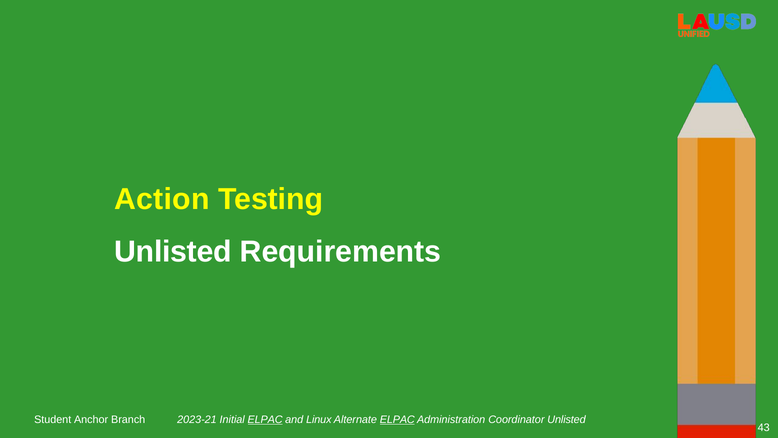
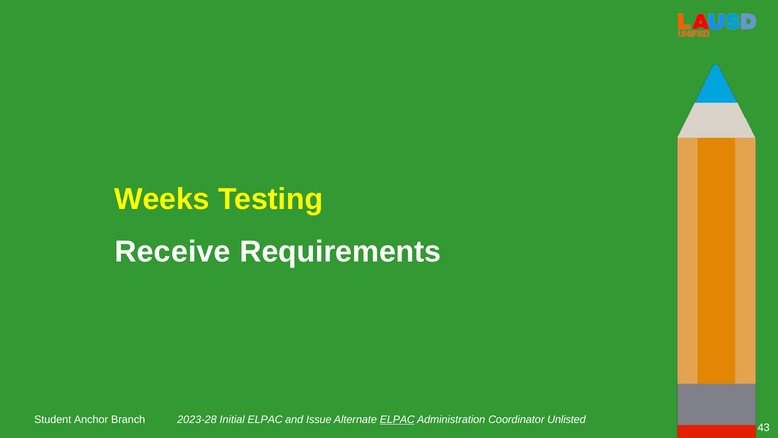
Action: Action -> Weeks
Unlisted at (173, 251): Unlisted -> Receive
2023-21: 2023-21 -> 2023-28
ELPAC at (265, 419) underline: present -> none
Linux: Linux -> Issue
